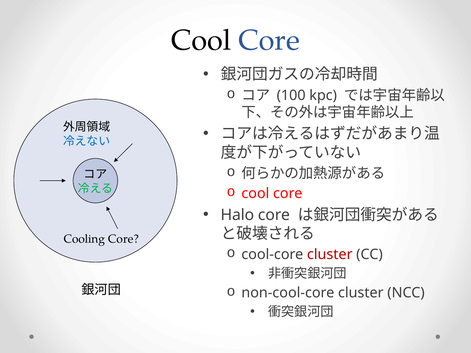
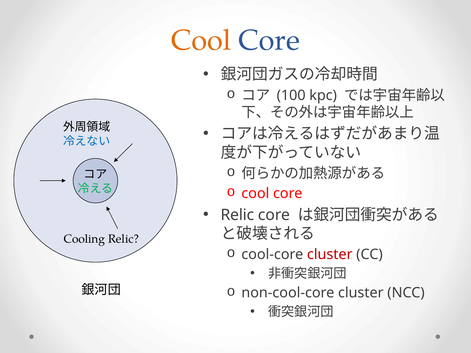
Cool at (201, 40) colour: black -> orange
Halo at (237, 215): Halo -> Relic
Cooling Core: Core -> Relic
